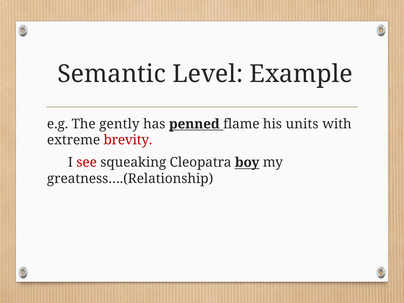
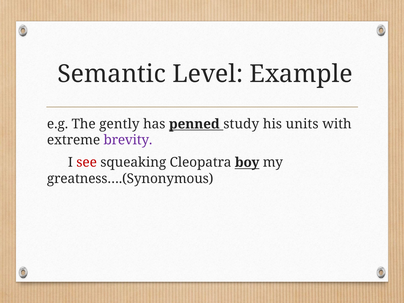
flame: flame -> study
brevity colour: red -> purple
greatness….(Relationship: greatness….(Relationship -> greatness….(Synonymous
